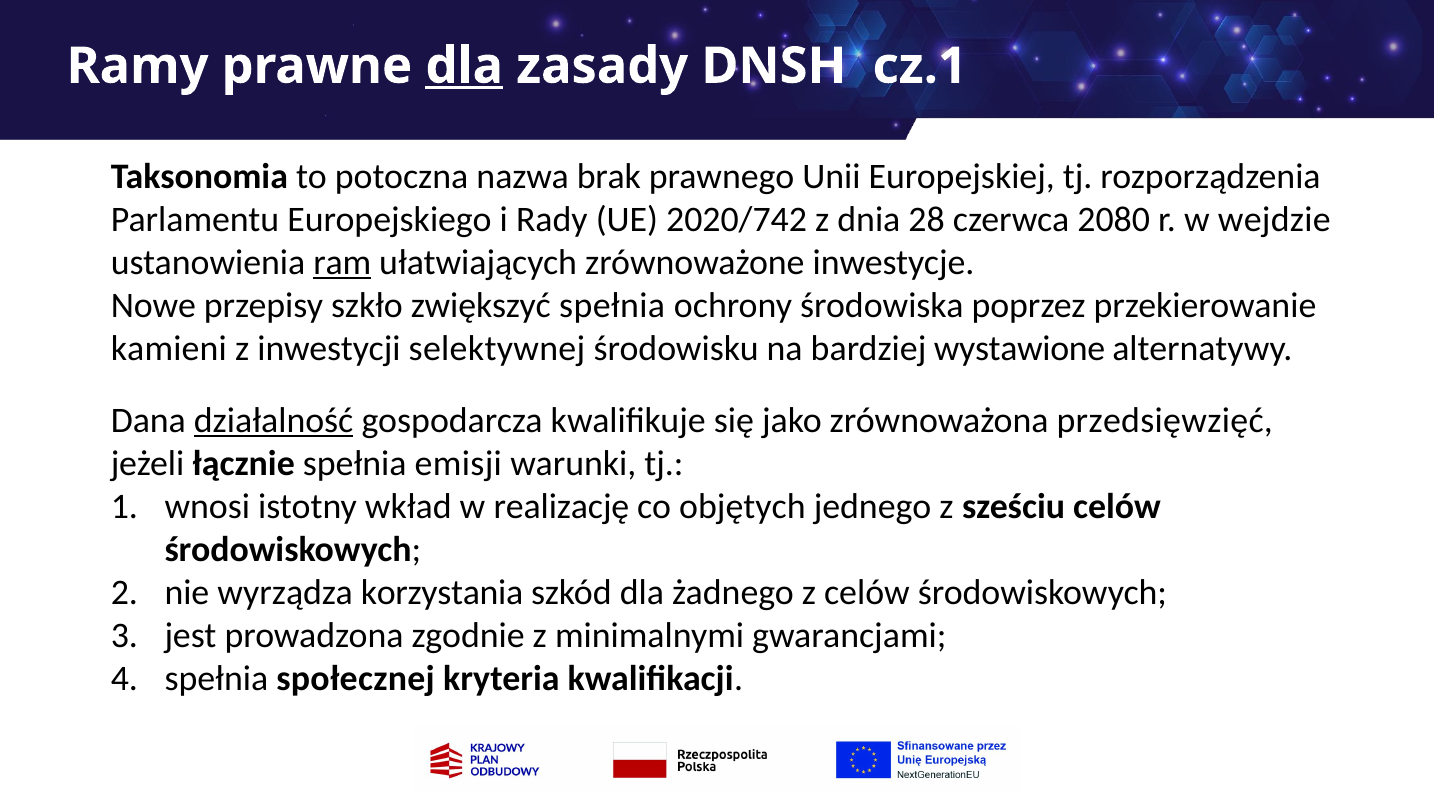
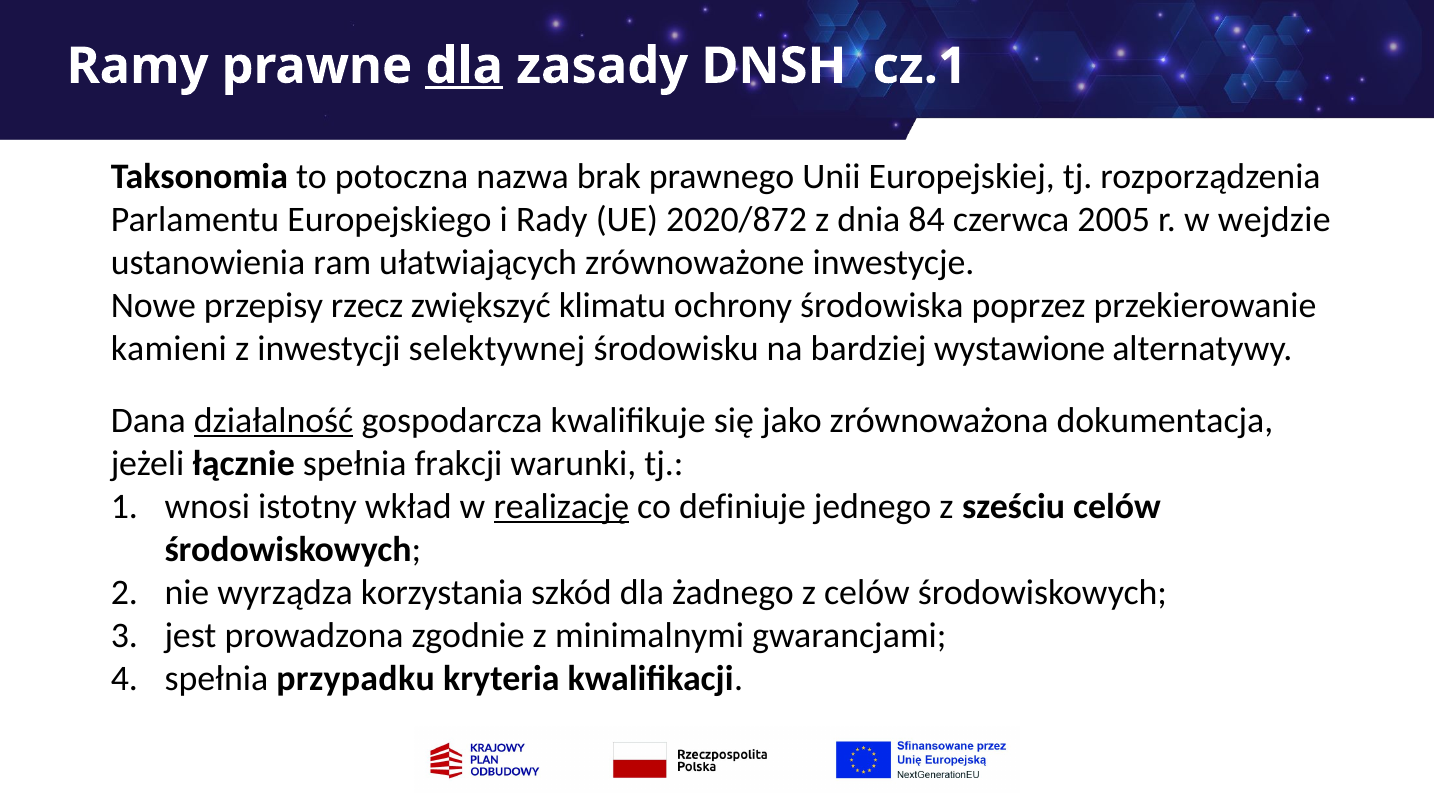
2020/742: 2020/742 -> 2020/872
28: 28 -> 84
2080: 2080 -> 2005
ram underline: present -> none
szkło: szkło -> rzecz
zwiększyć spełnia: spełnia -> klimatu
przedsięwzięć: przedsięwzięć -> dokumentacja
emisji: emisji -> frakcji
realizację underline: none -> present
objętych: objętych -> definiuje
społecznej: społecznej -> przypadku
